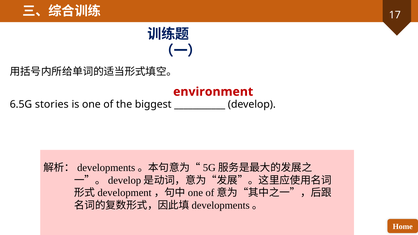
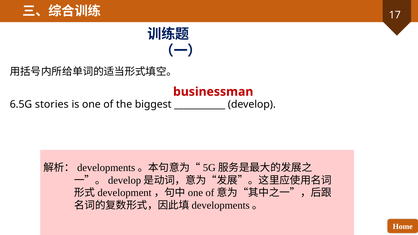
environment: environment -> businessman
